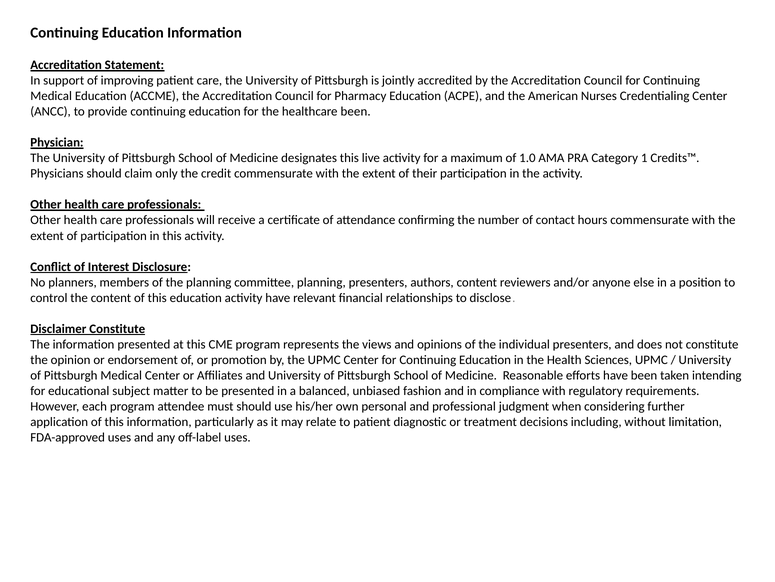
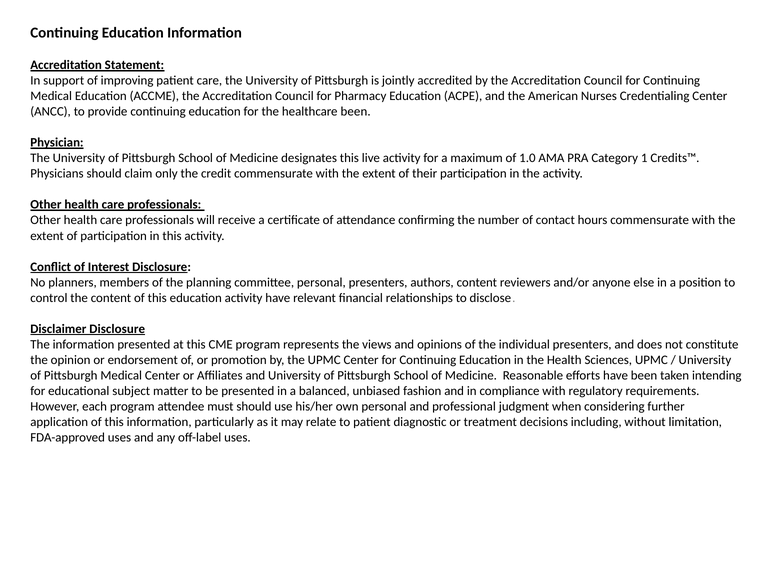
committee planning: planning -> personal
Disclaimer Constitute: Constitute -> Disclosure
